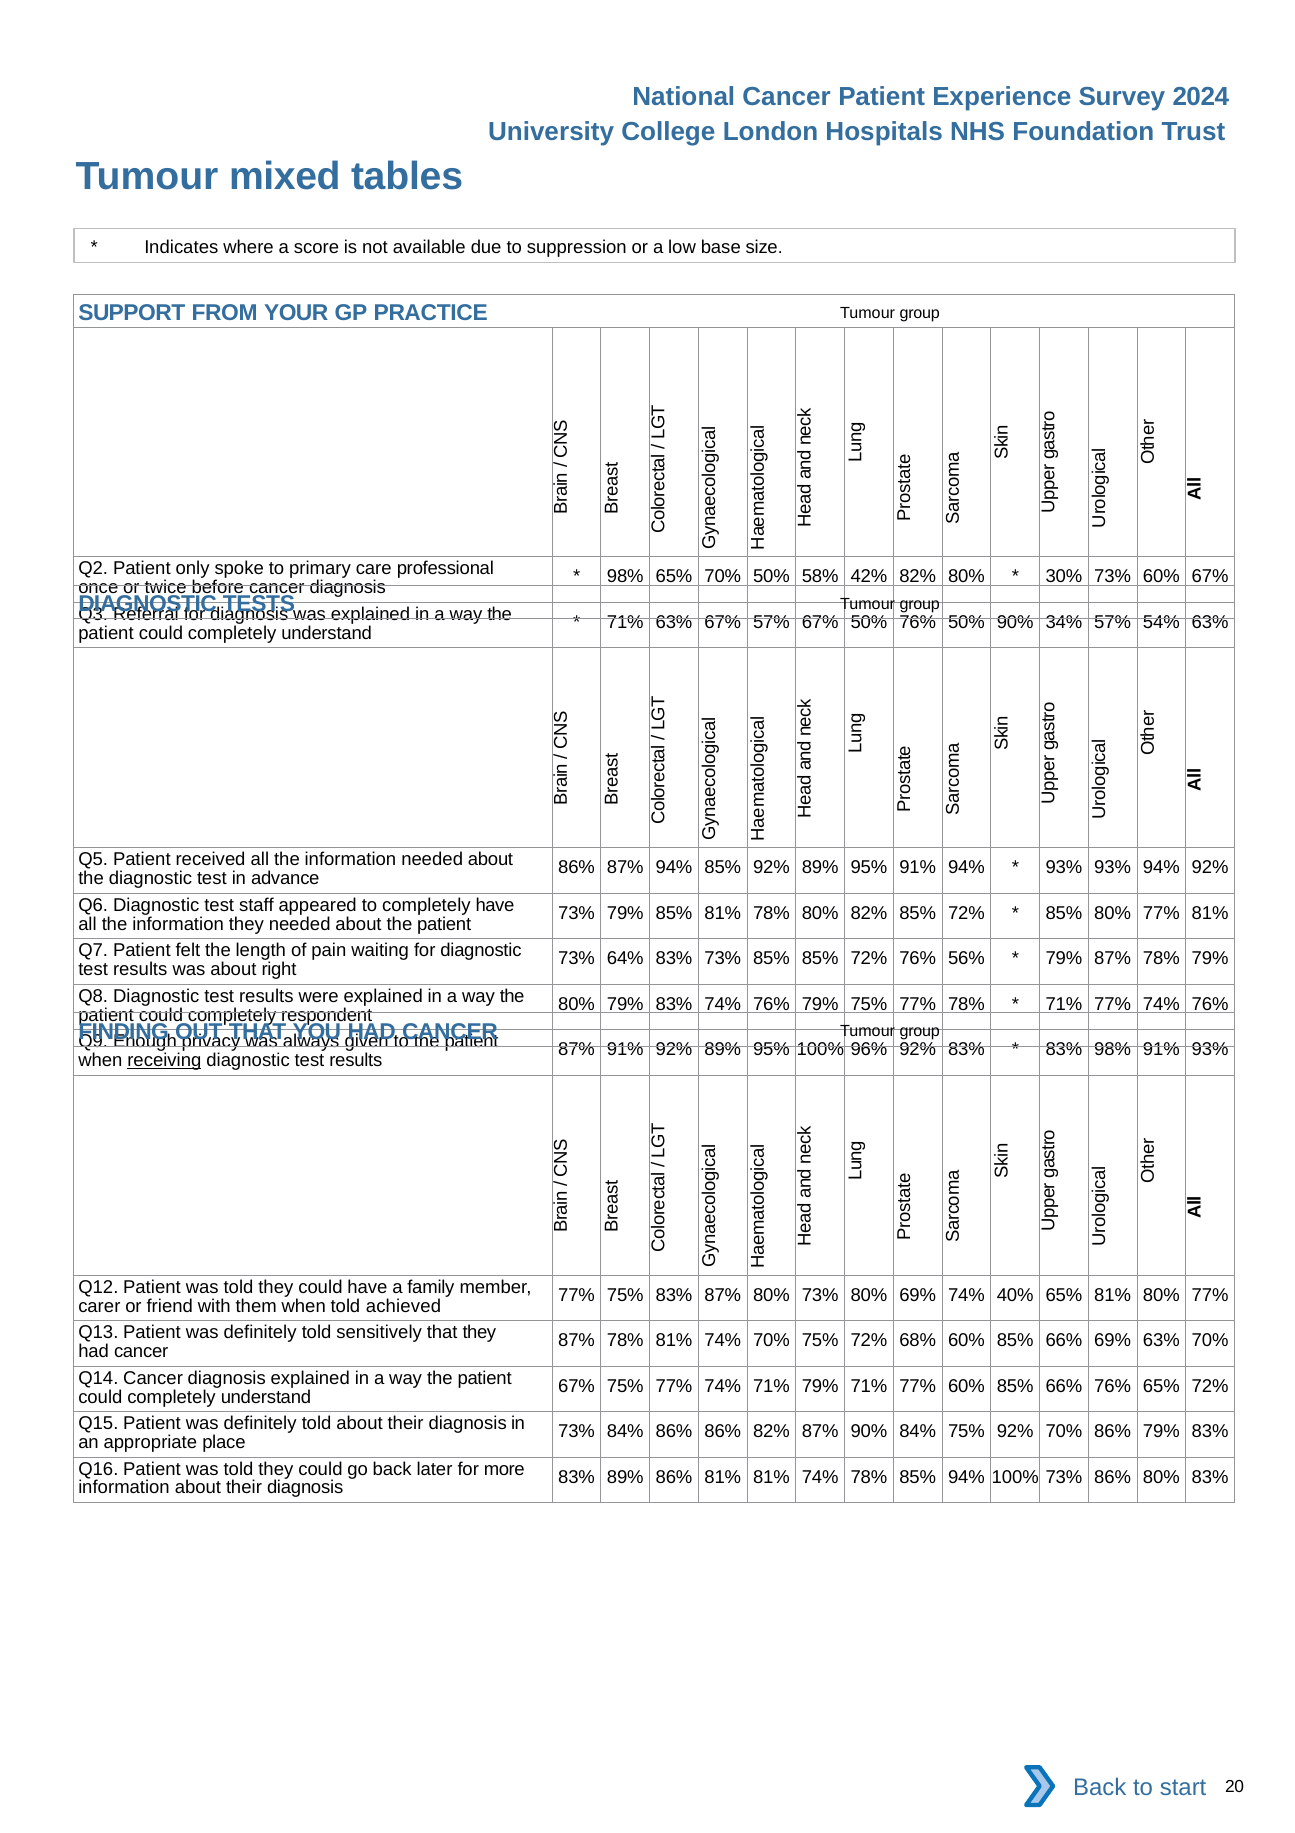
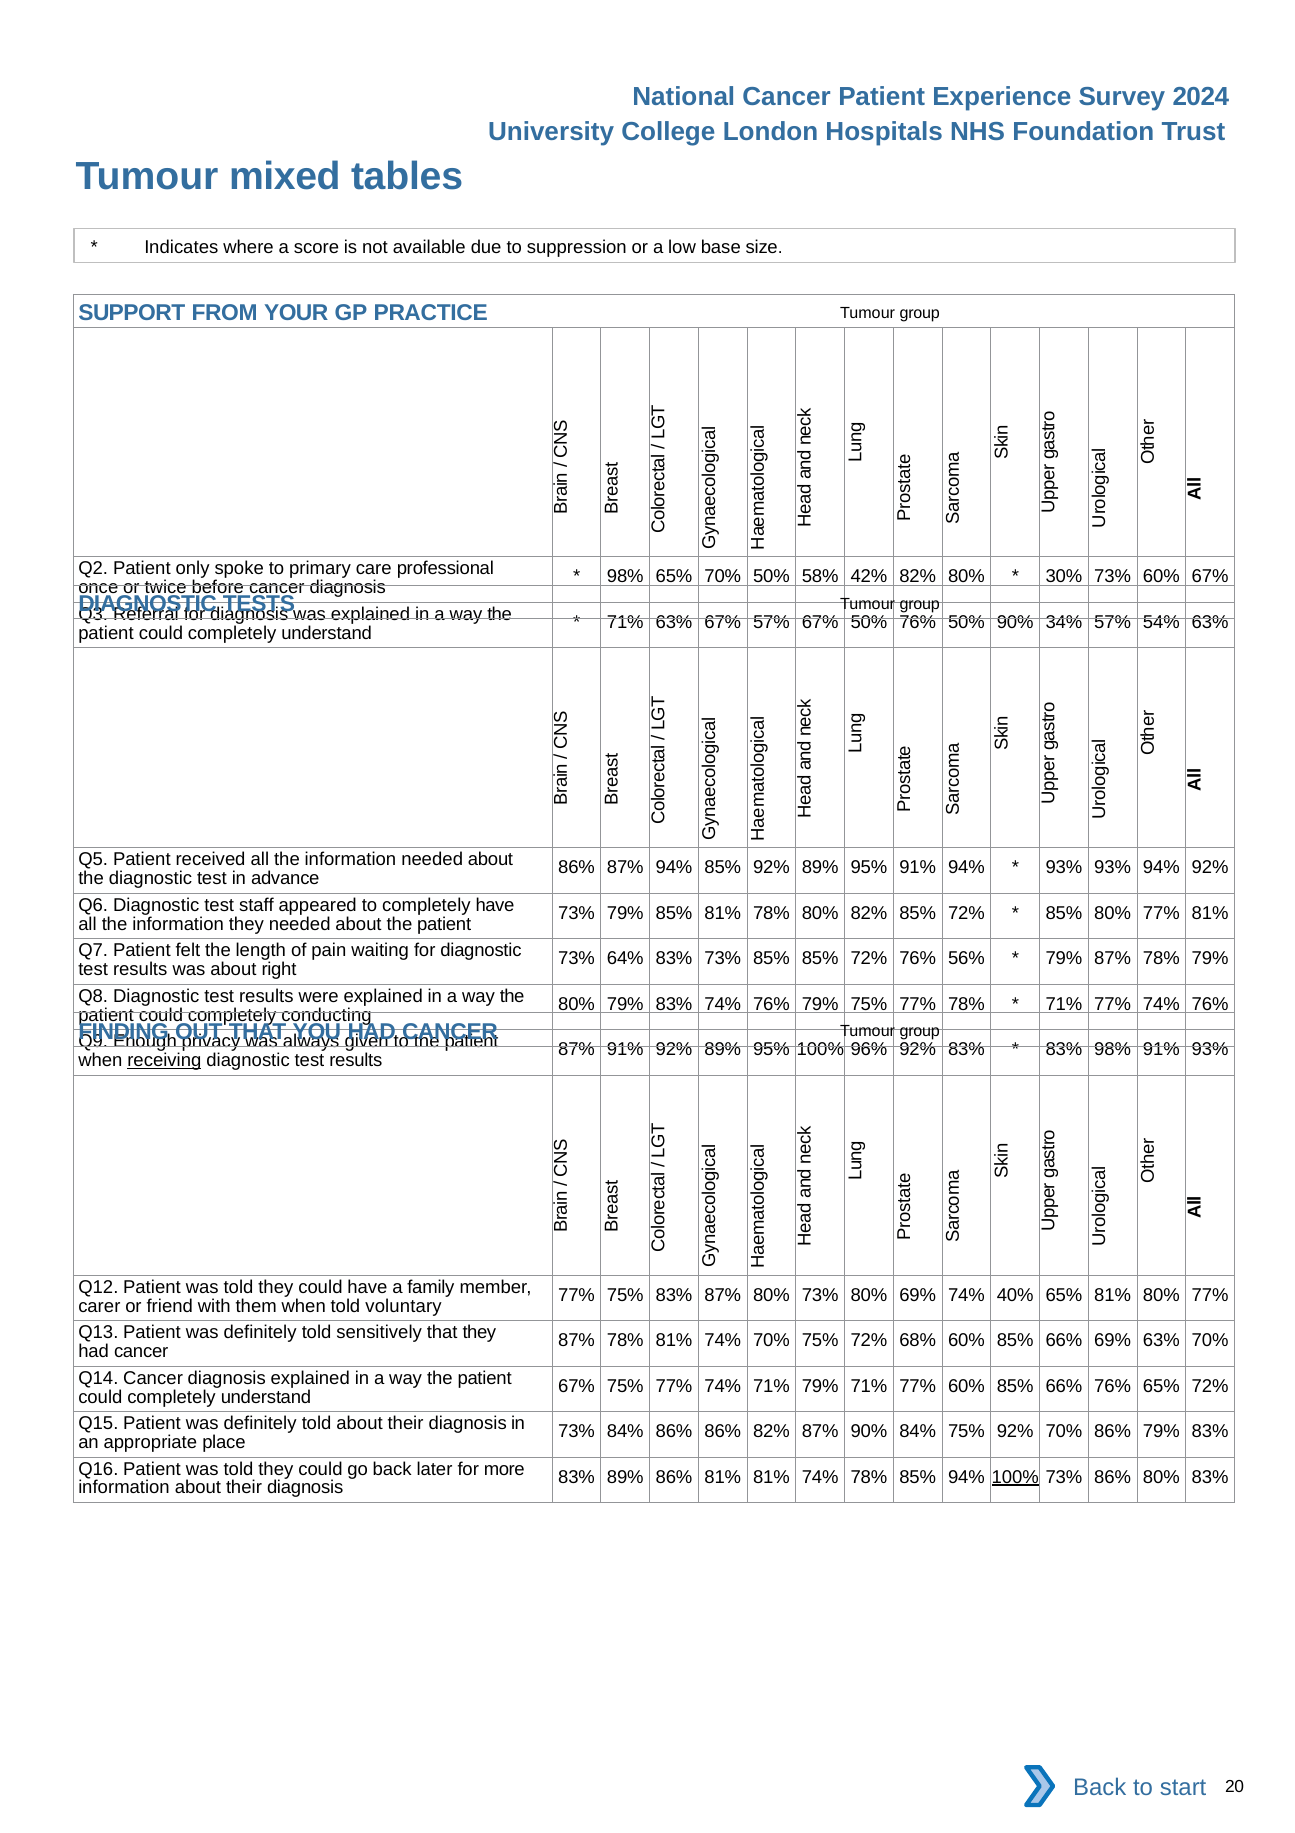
respondent: respondent -> conducting
achieved: achieved -> voluntary
100% at (1015, 1477) underline: none -> present
